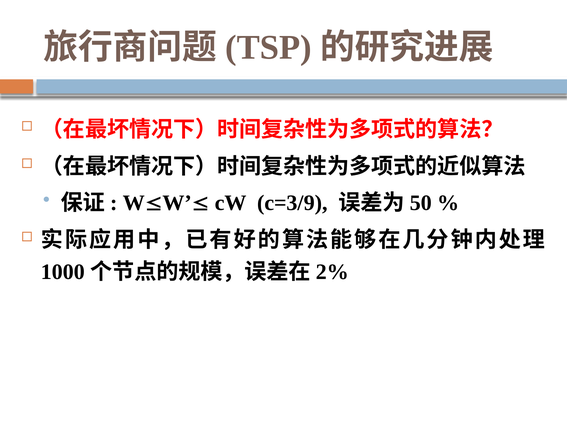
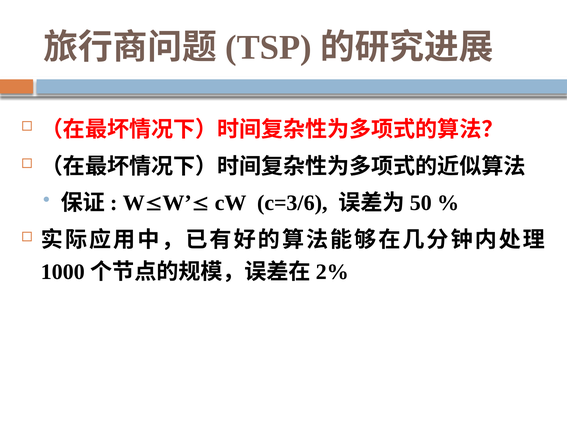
c=3/9: c=3/9 -> c=3/6
